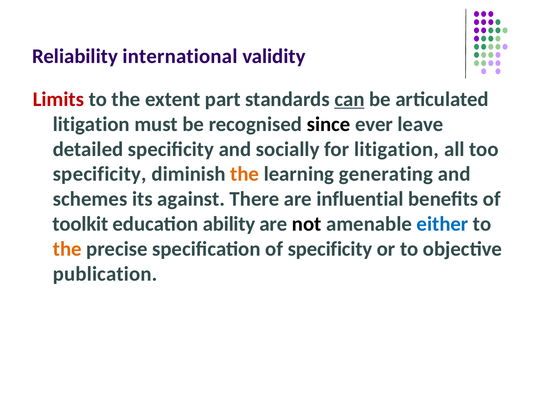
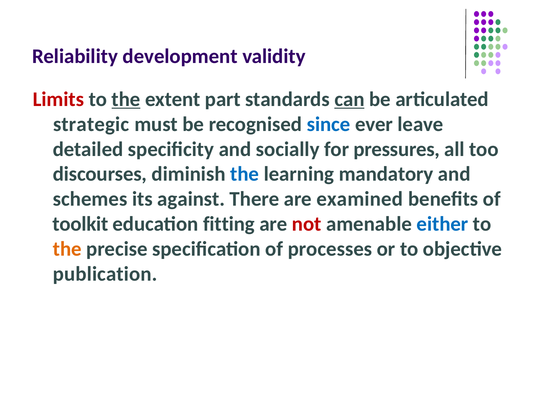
international: international -> development
the at (126, 99) underline: none -> present
litigation at (91, 124): litigation -> strategic
since colour: black -> blue
for litigation: litigation -> pressures
specificity at (100, 174): specificity -> discourses
the at (245, 174) colour: orange -> blue
generating: generating -> mandatory
influential: influential -> examined
ability: ability -> fitting
not colour: black -> red
of specificity: specificity -> processes
